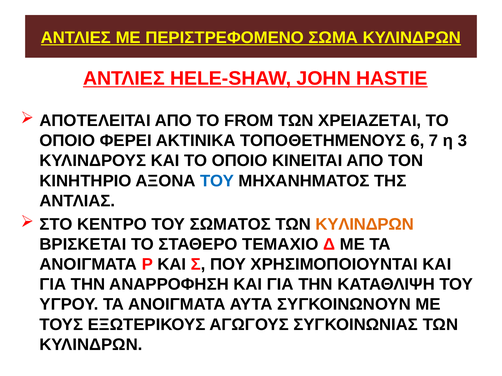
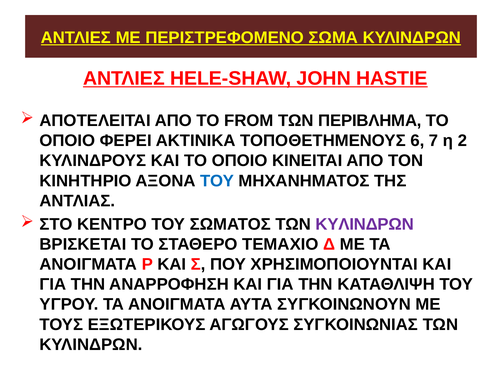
ΧΡΕΙΑΖΕΤΑΙ: ΧΡΕΙΑΖΕΤΑΙ -> ΠΕΡΙΒΛΗΜΑ
3: 3 -> 2
ΚΥΛΙΝΔΡΩΝ at (365, 225) colour: orange -> purple
